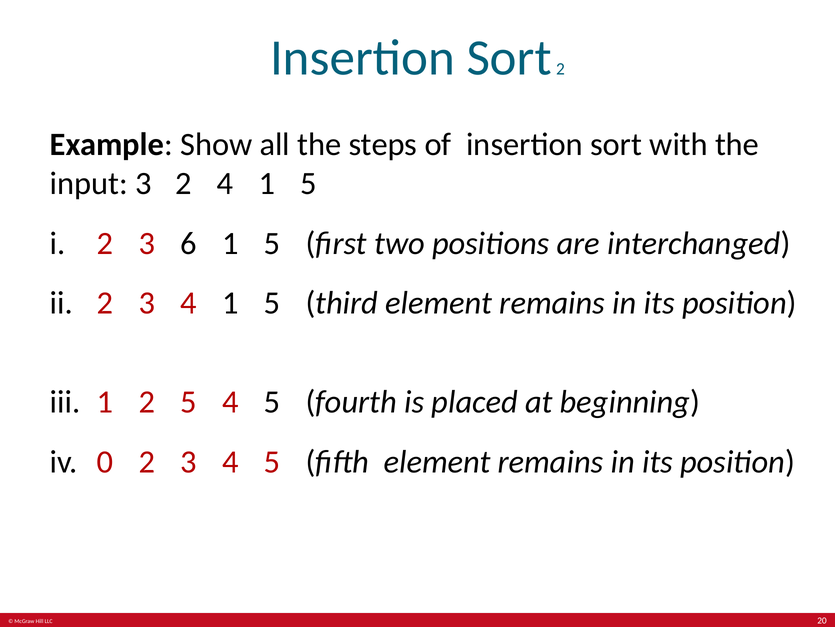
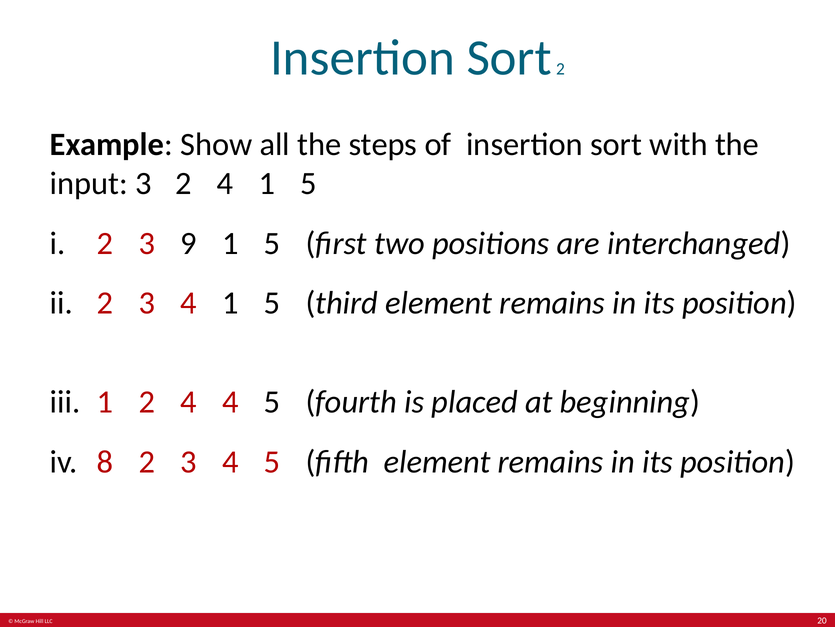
6: 6 -> 9
1 2 5: 5 -> 4
0: 0 -> 8
